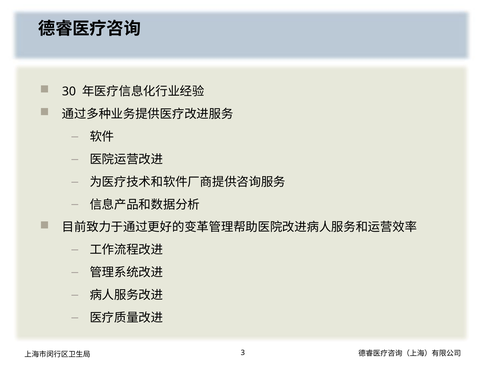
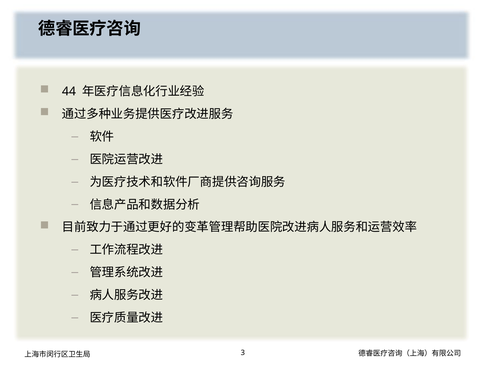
30: 30 -> 44
